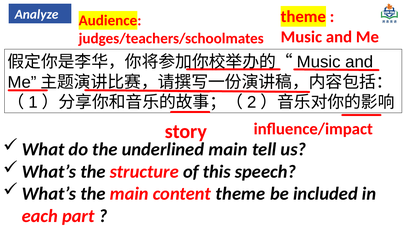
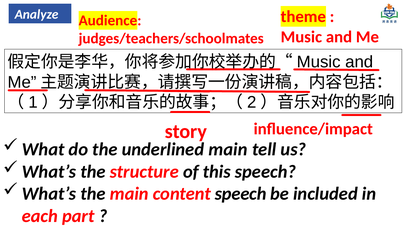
content theme: theme -> speech
